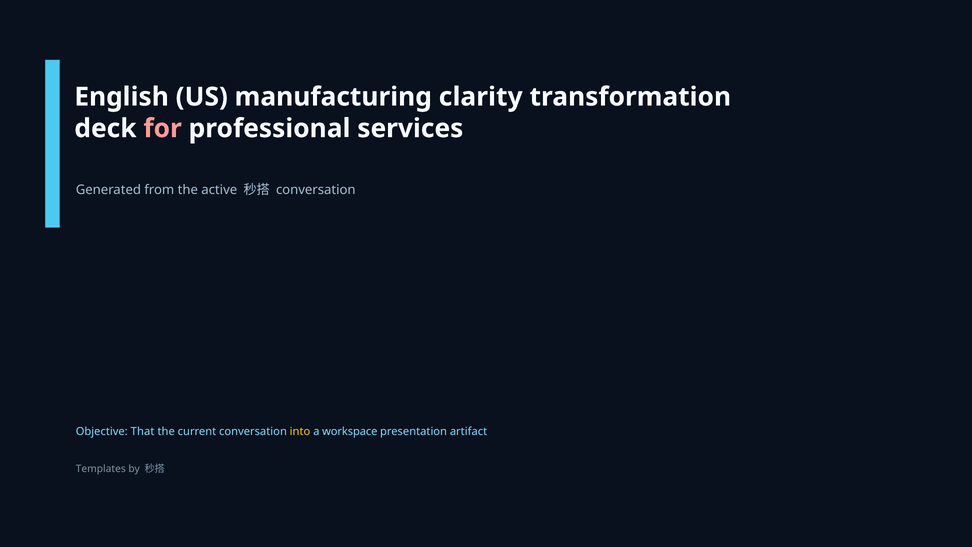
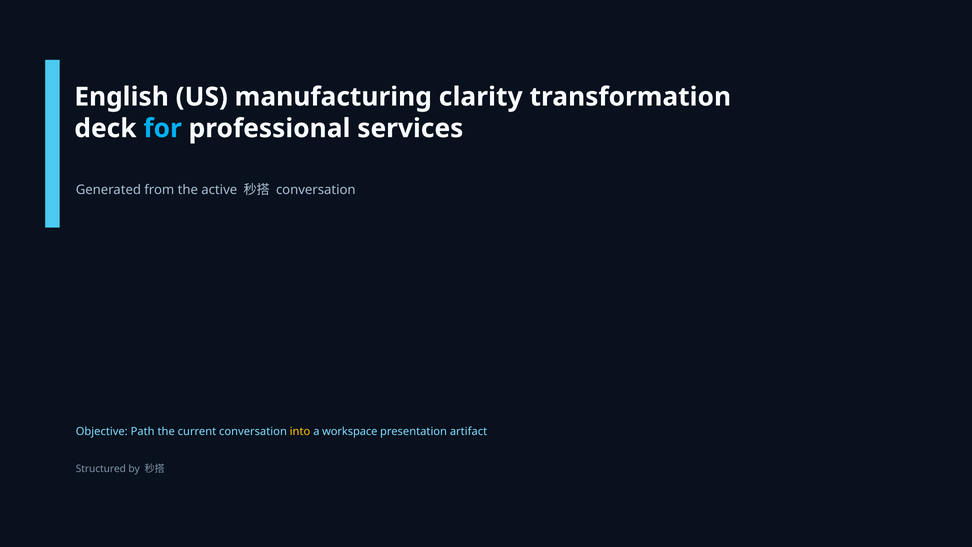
for colour: pink -> light blue
That: That -> Path
Templates: Templates -> Structured
